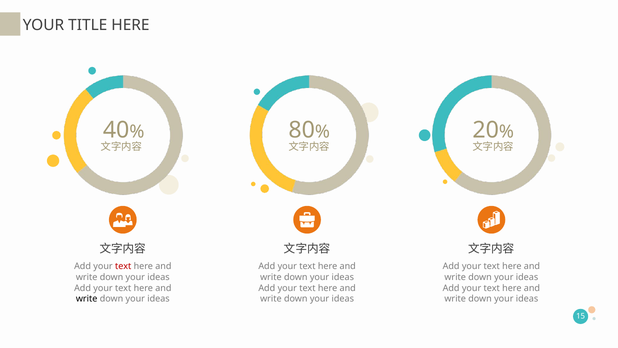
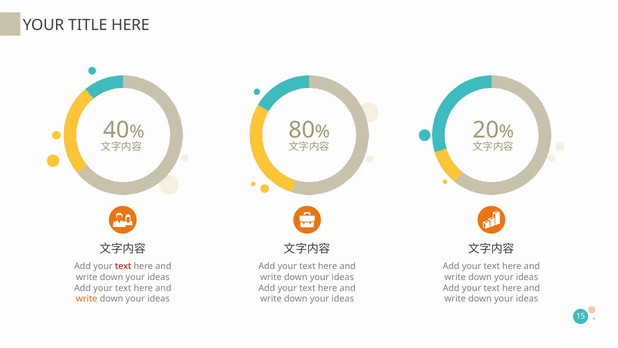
write at (87, 299) colour: black -> orange
